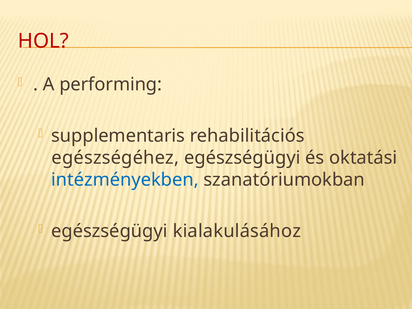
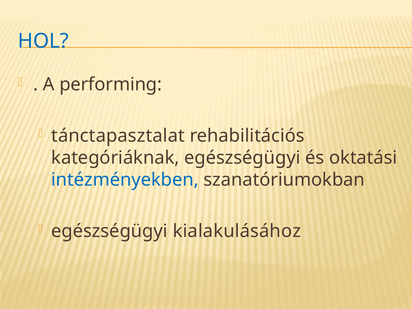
HOL colour: red -> blue
supplementaris: supplementaris -> tánctapasztalat
egészségéhez: egészségéhez -> kategóriáknak
